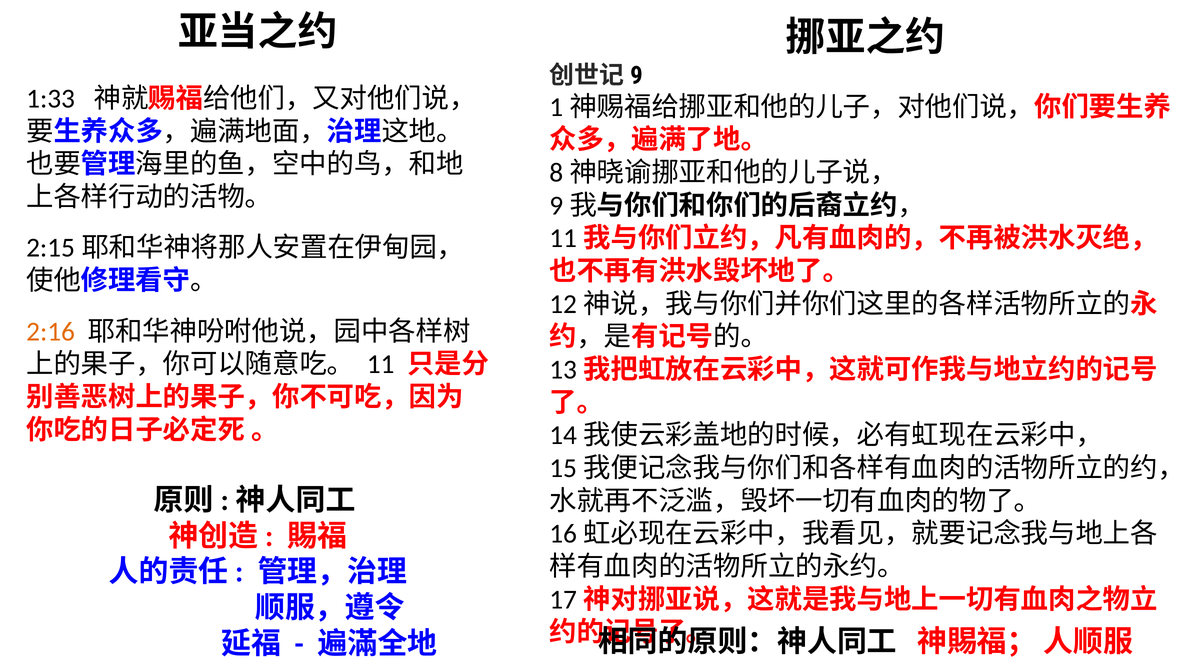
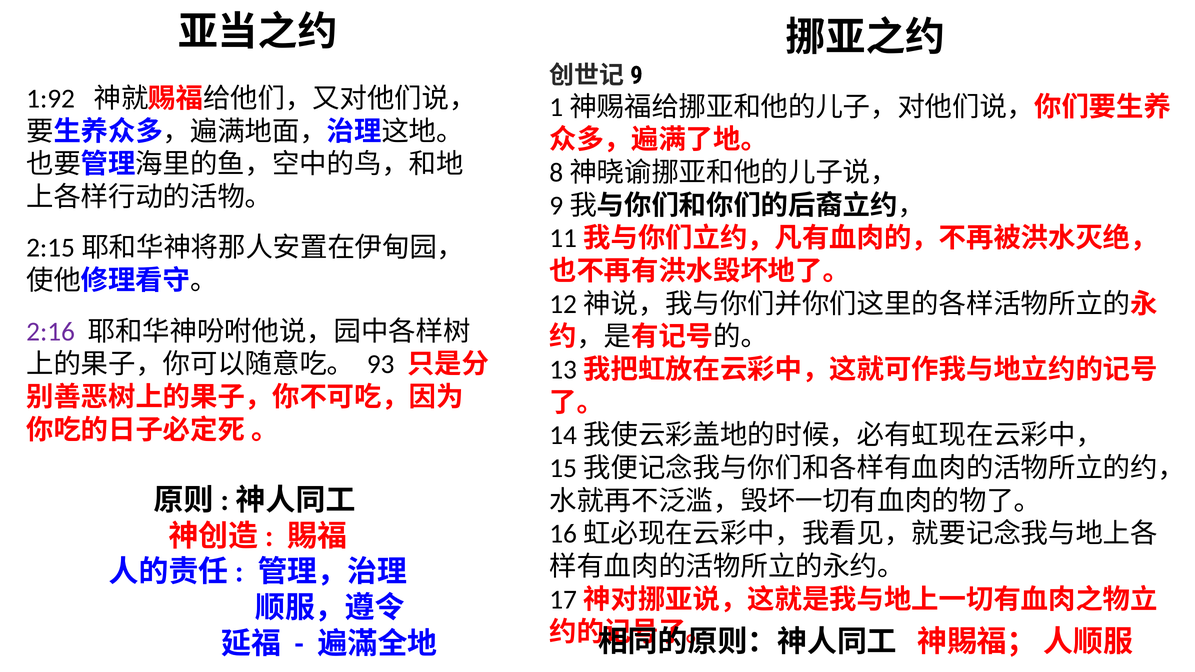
1:33: 1:33 -> 1:92
2:16 colour: orange -> purple
11: 11 -> 93
